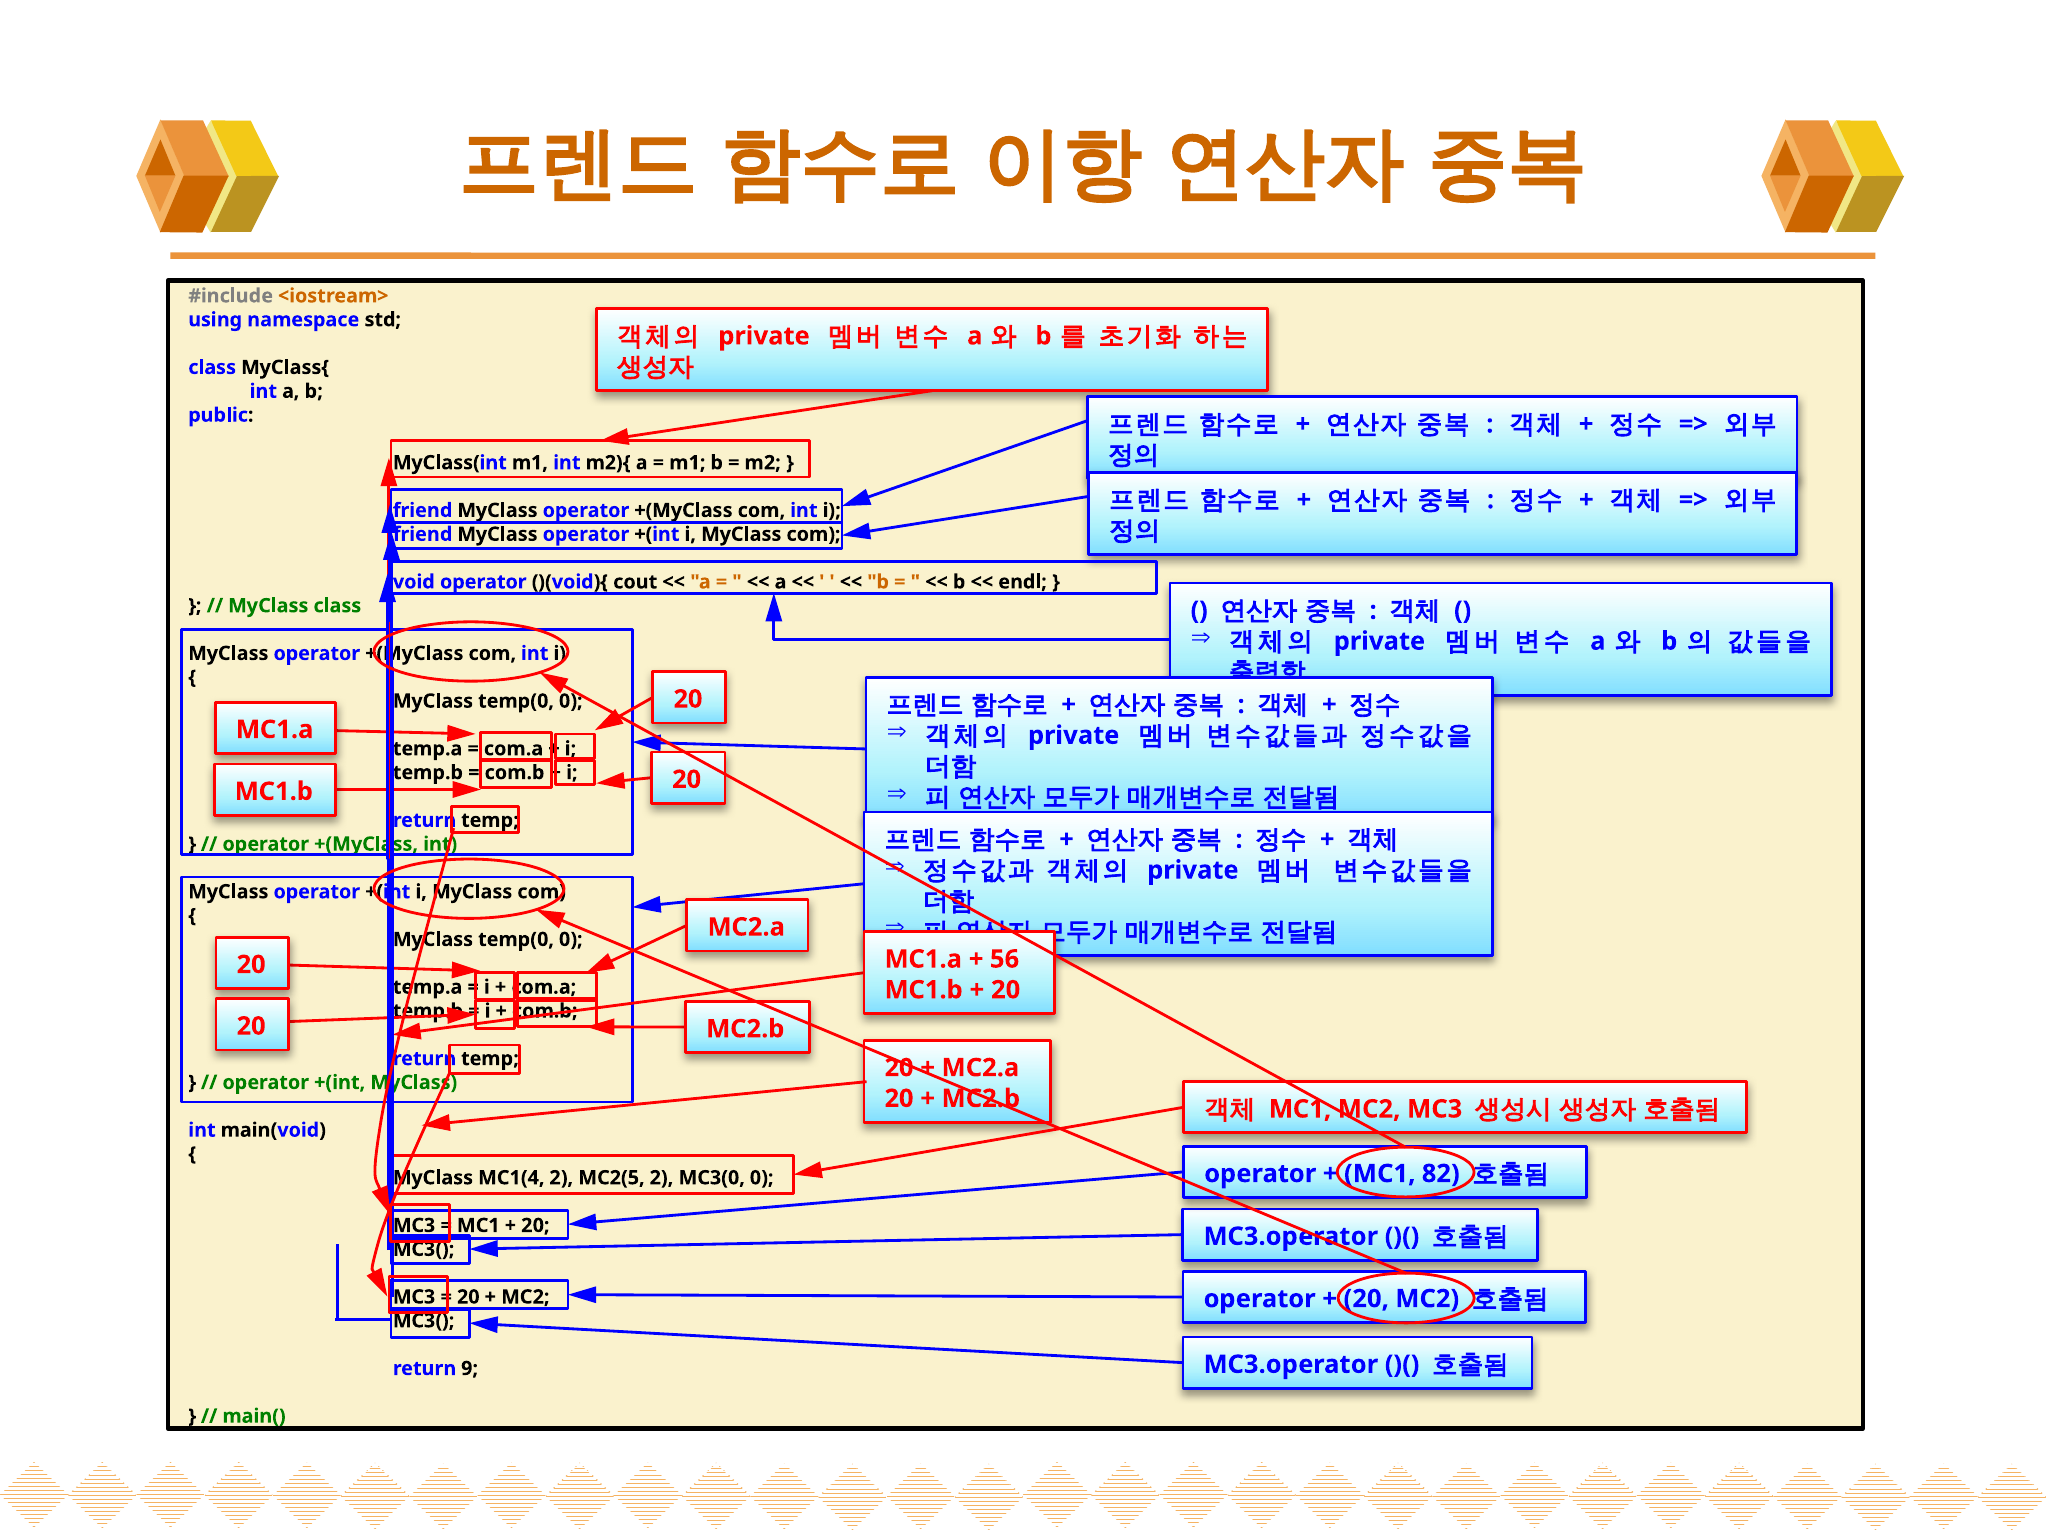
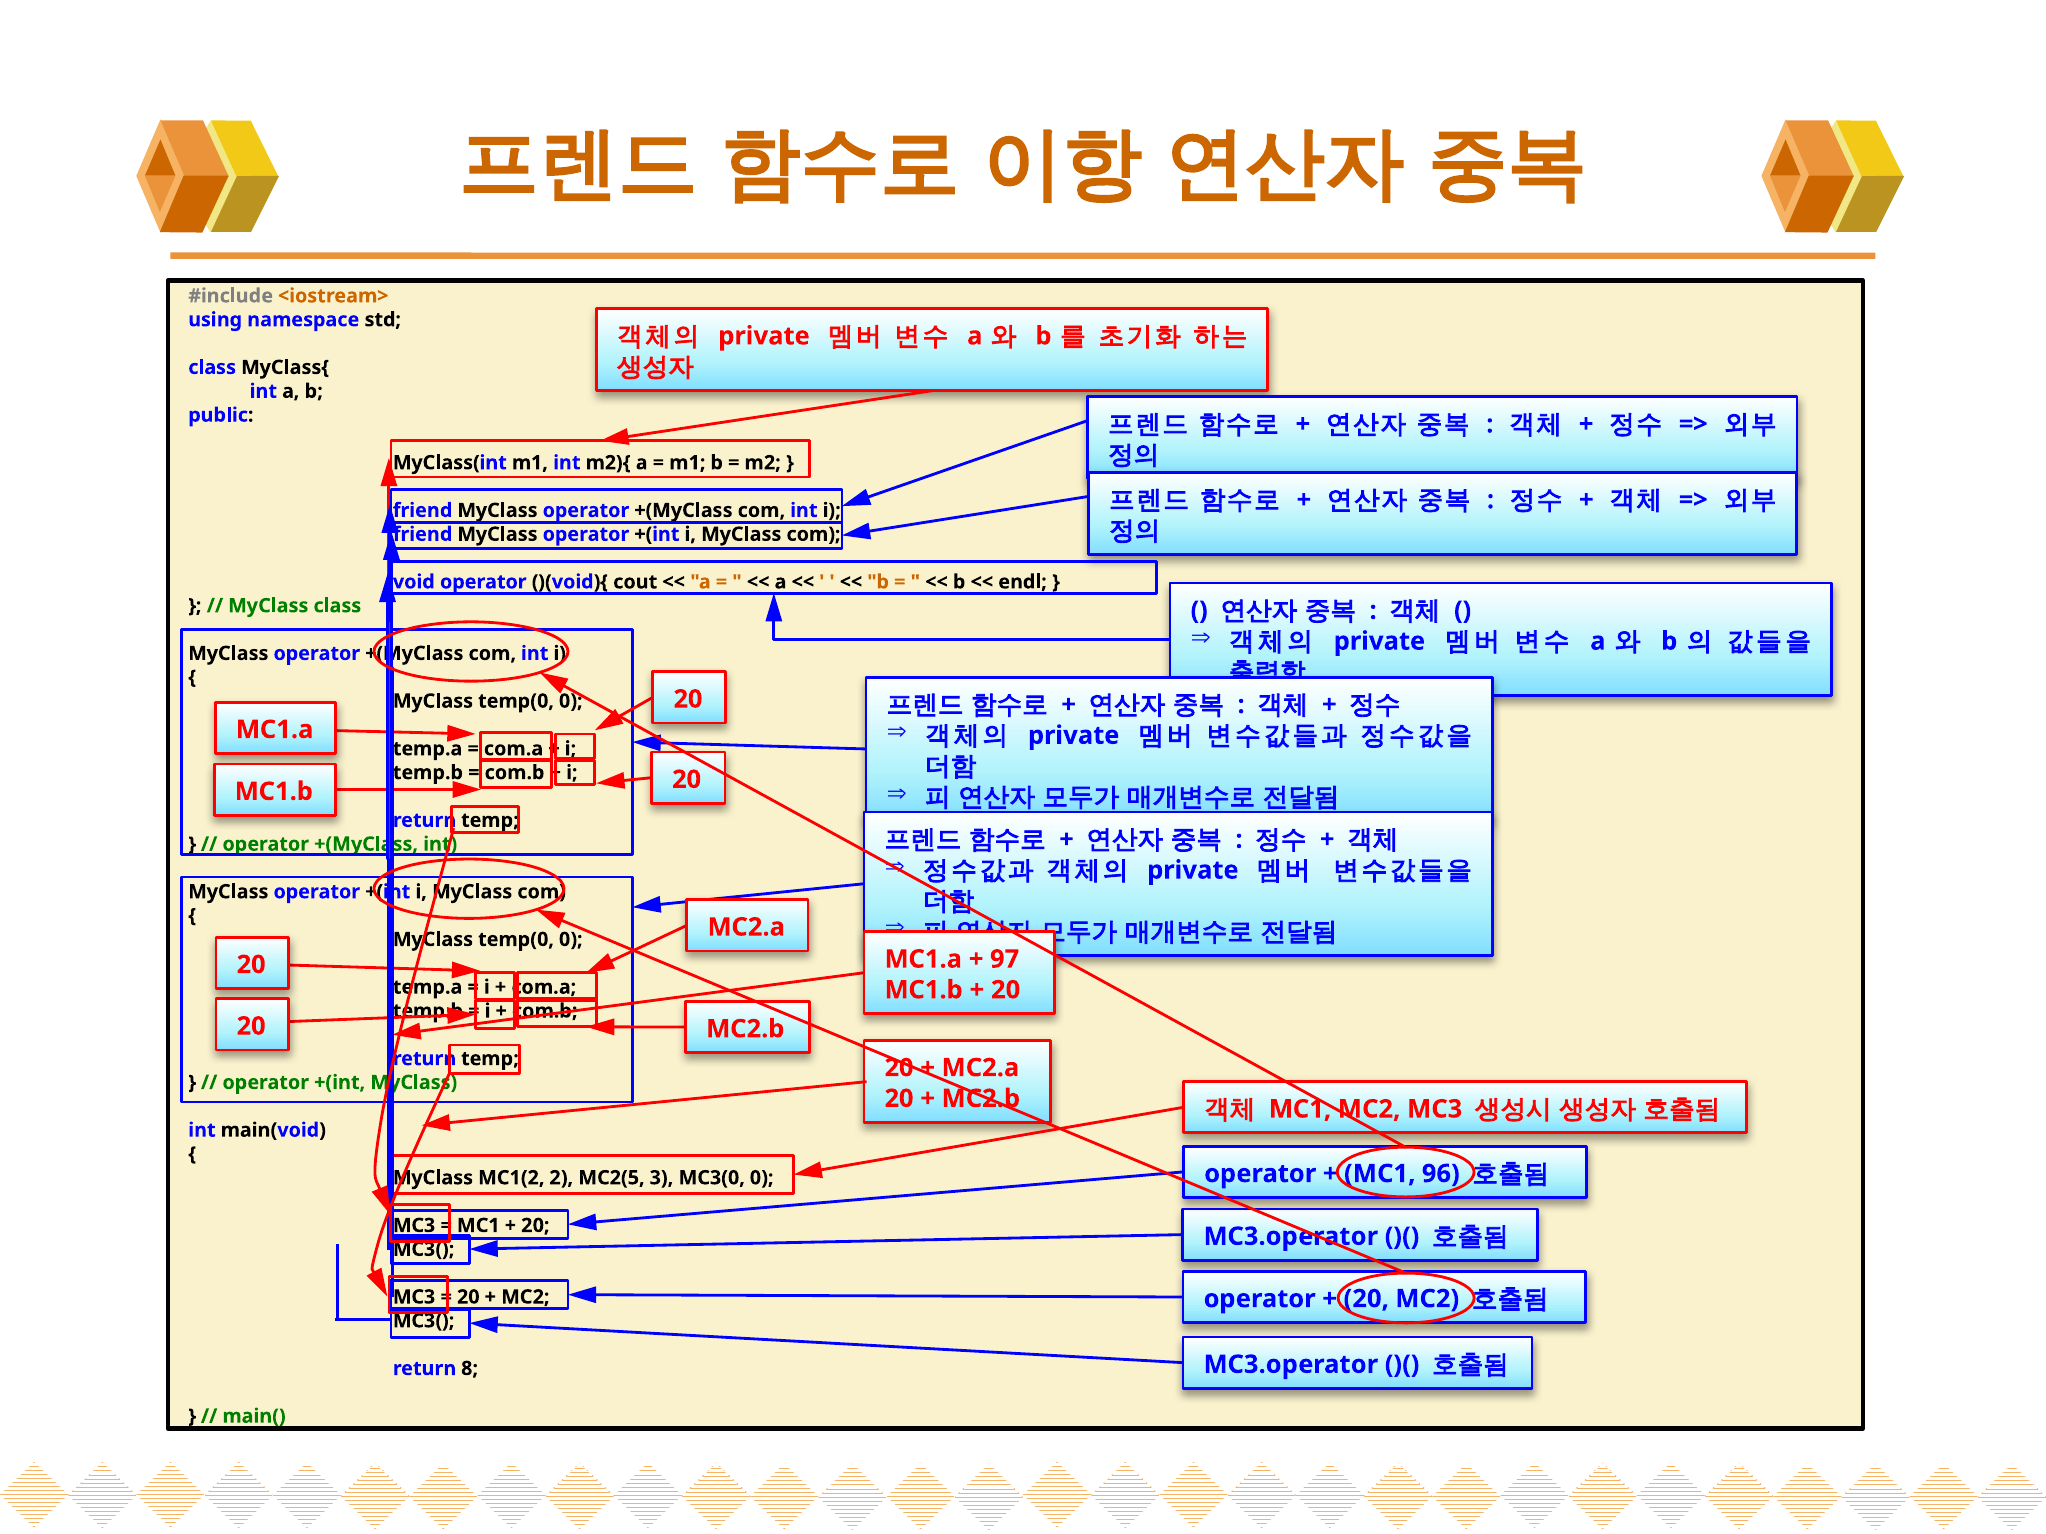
56: 56 -> 97
82: 82 -> 96
MC1(4: MC1(4 -> MC1(2
MC2(5 2: 2 -> 3
9: 9 -> 8
